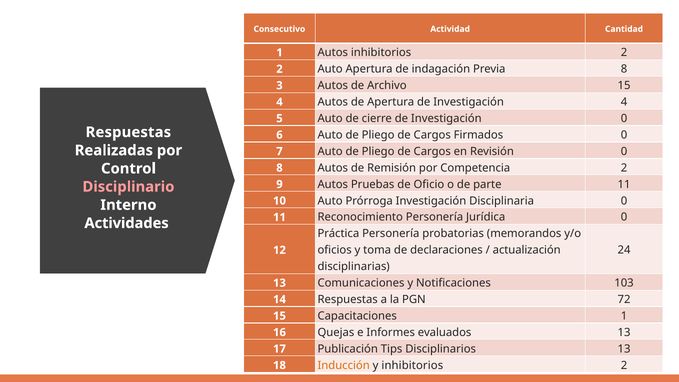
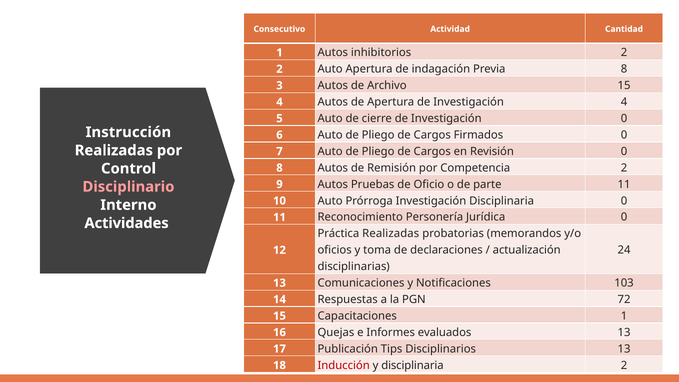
Respuestas at (128, 132): Respuestas -> Instrucción
Práctica Personería: Personería -> Realizadas
Inducción colour: orange -> red
y inhibitorios: inhibitorios -> disciplinaria
